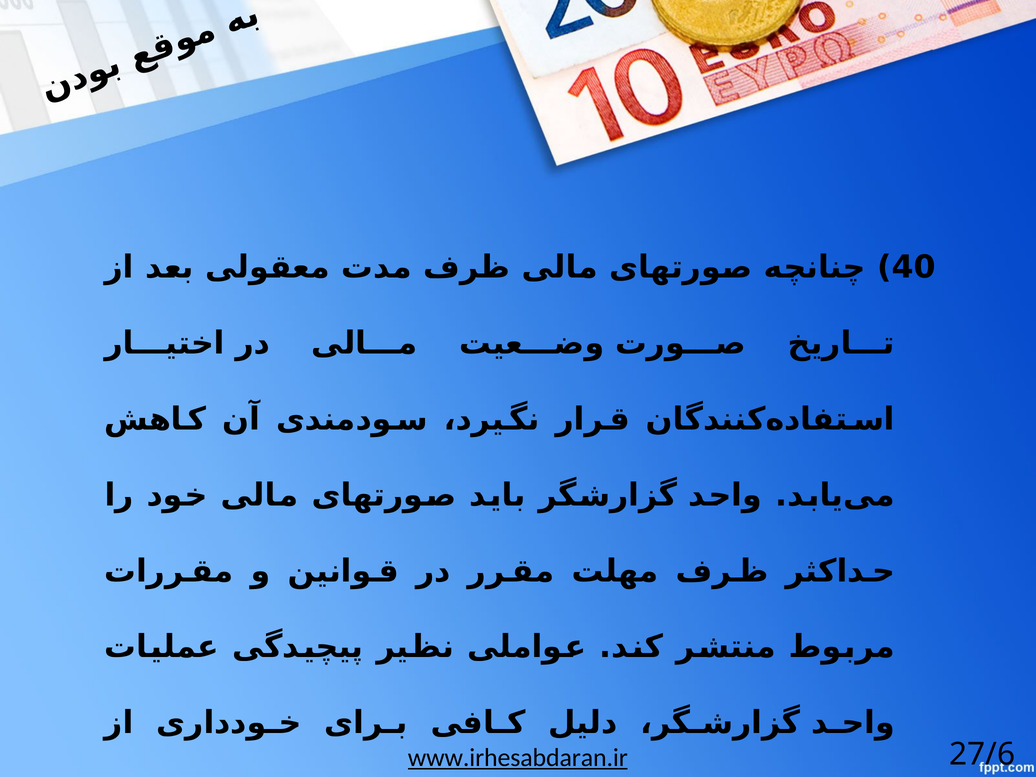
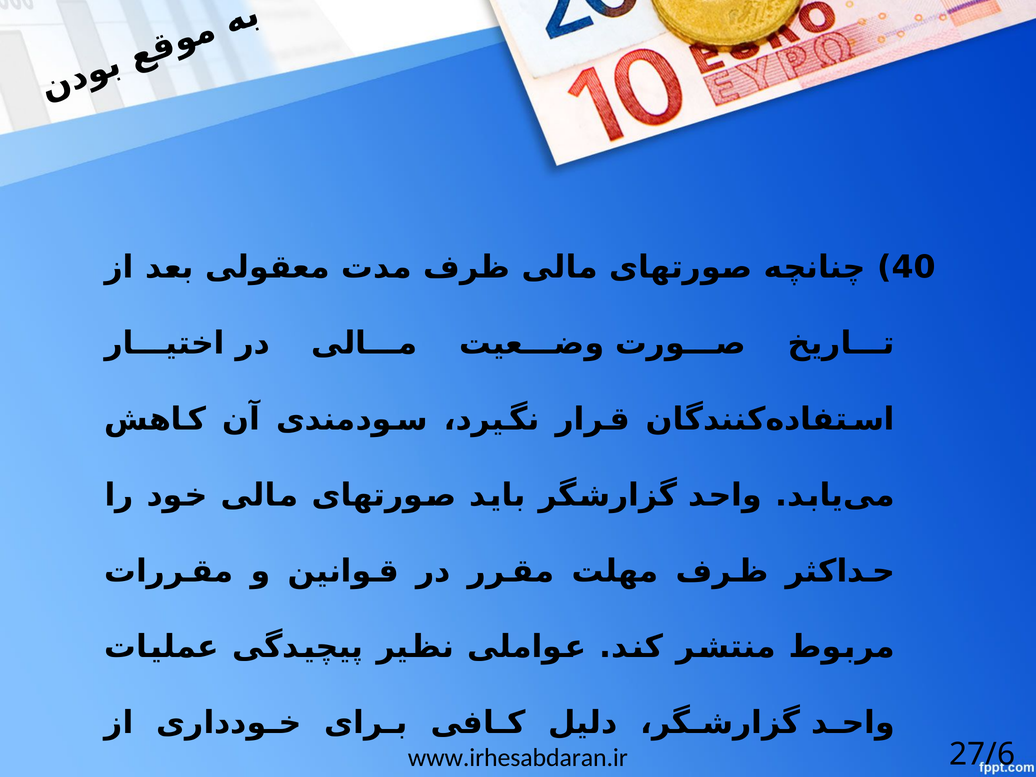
www.irhesabdaran.ir underline: present -> none
